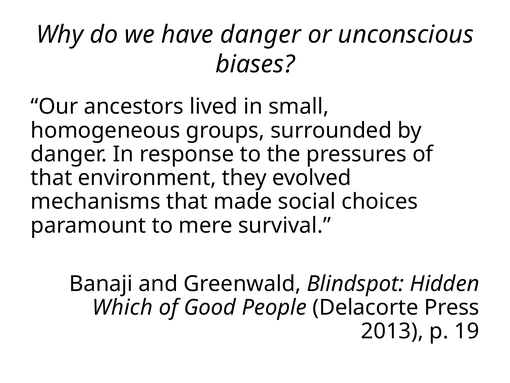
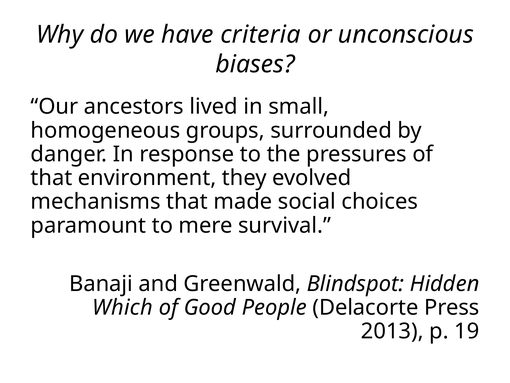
have danger: danger -> criteria
